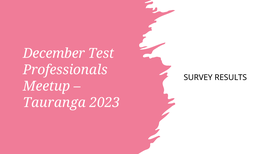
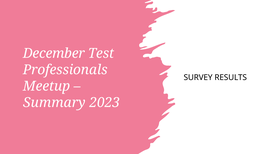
Tauranga: Tauranga -> Summary
